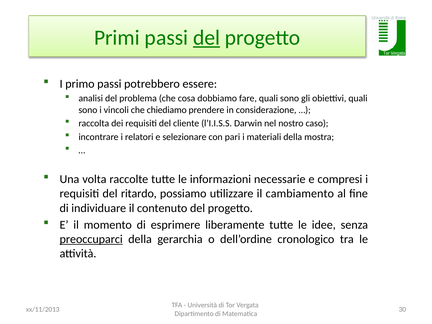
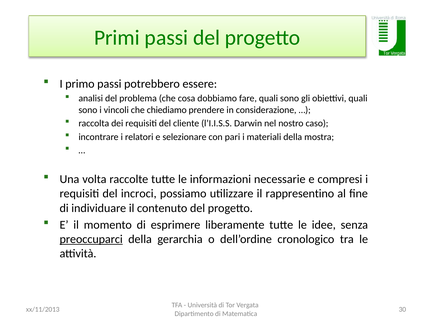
del at (207, 38) underline: present -> none
ritardo: ritardo -> incroci
cambiamento: cambiamento -> rappresentino
